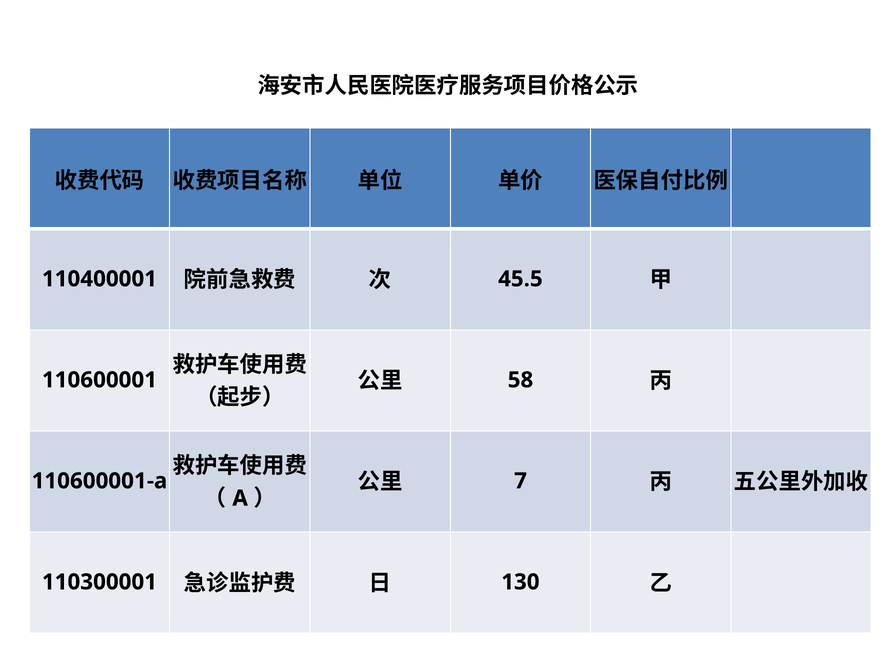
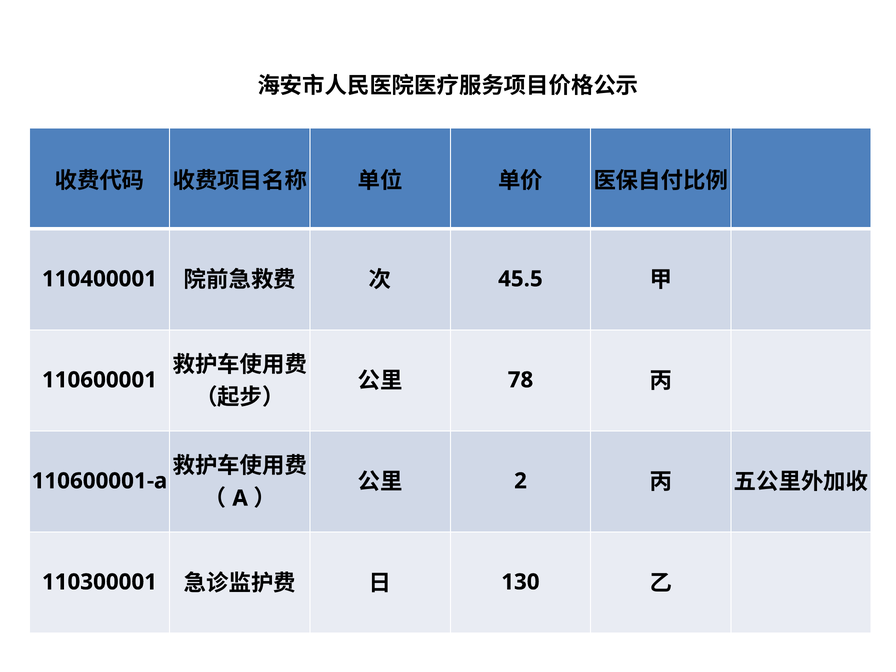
58: 58 -> 78
7: 7 -> 2
